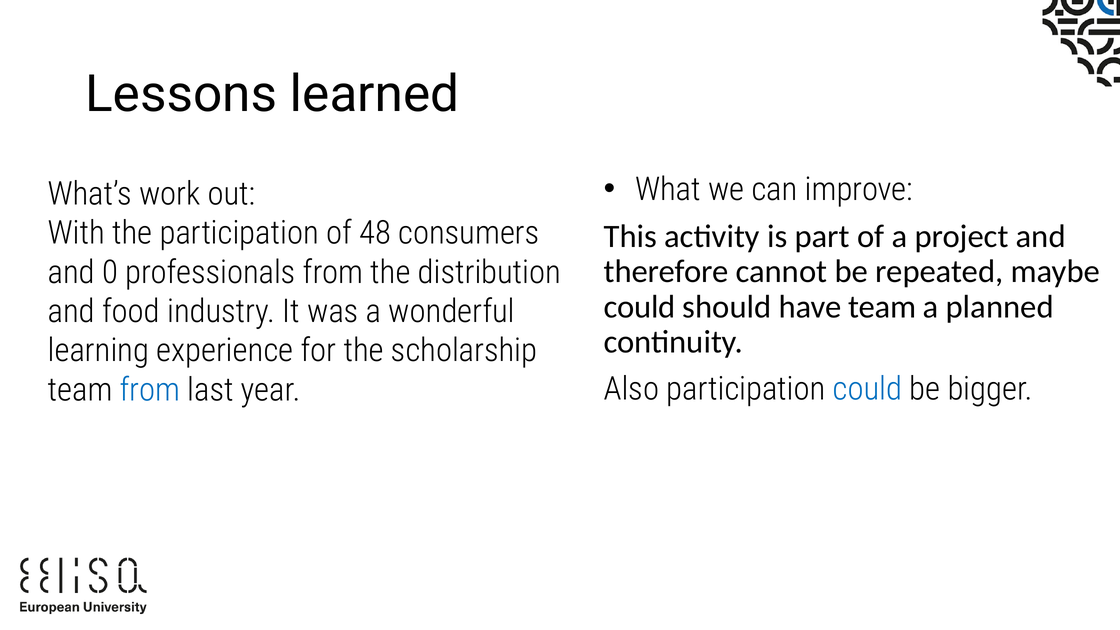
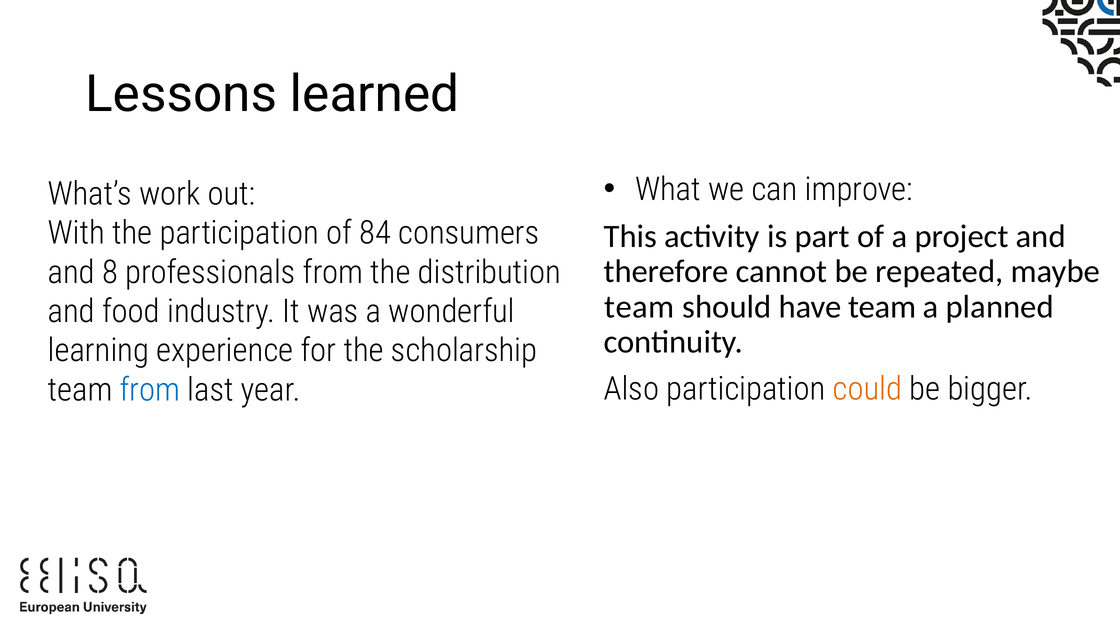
48: 48 -> 84
0: 0 -> 8
could at (640, 307): could -> team
could at (867, 389) colour: blue -> orange
